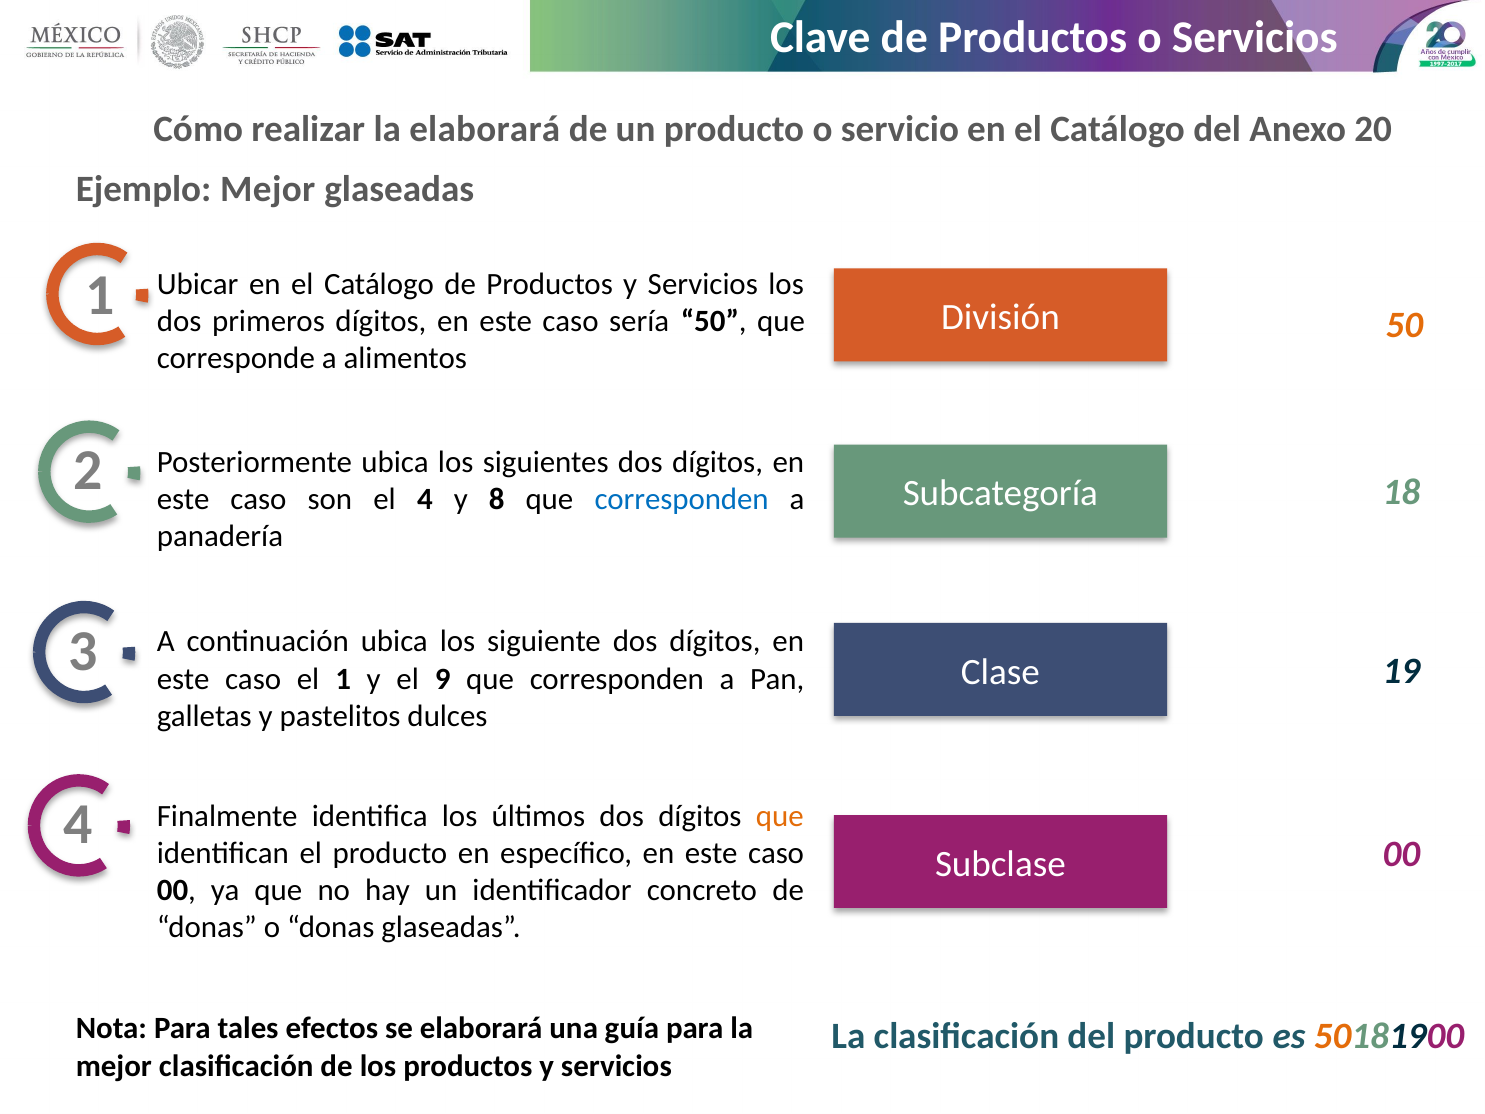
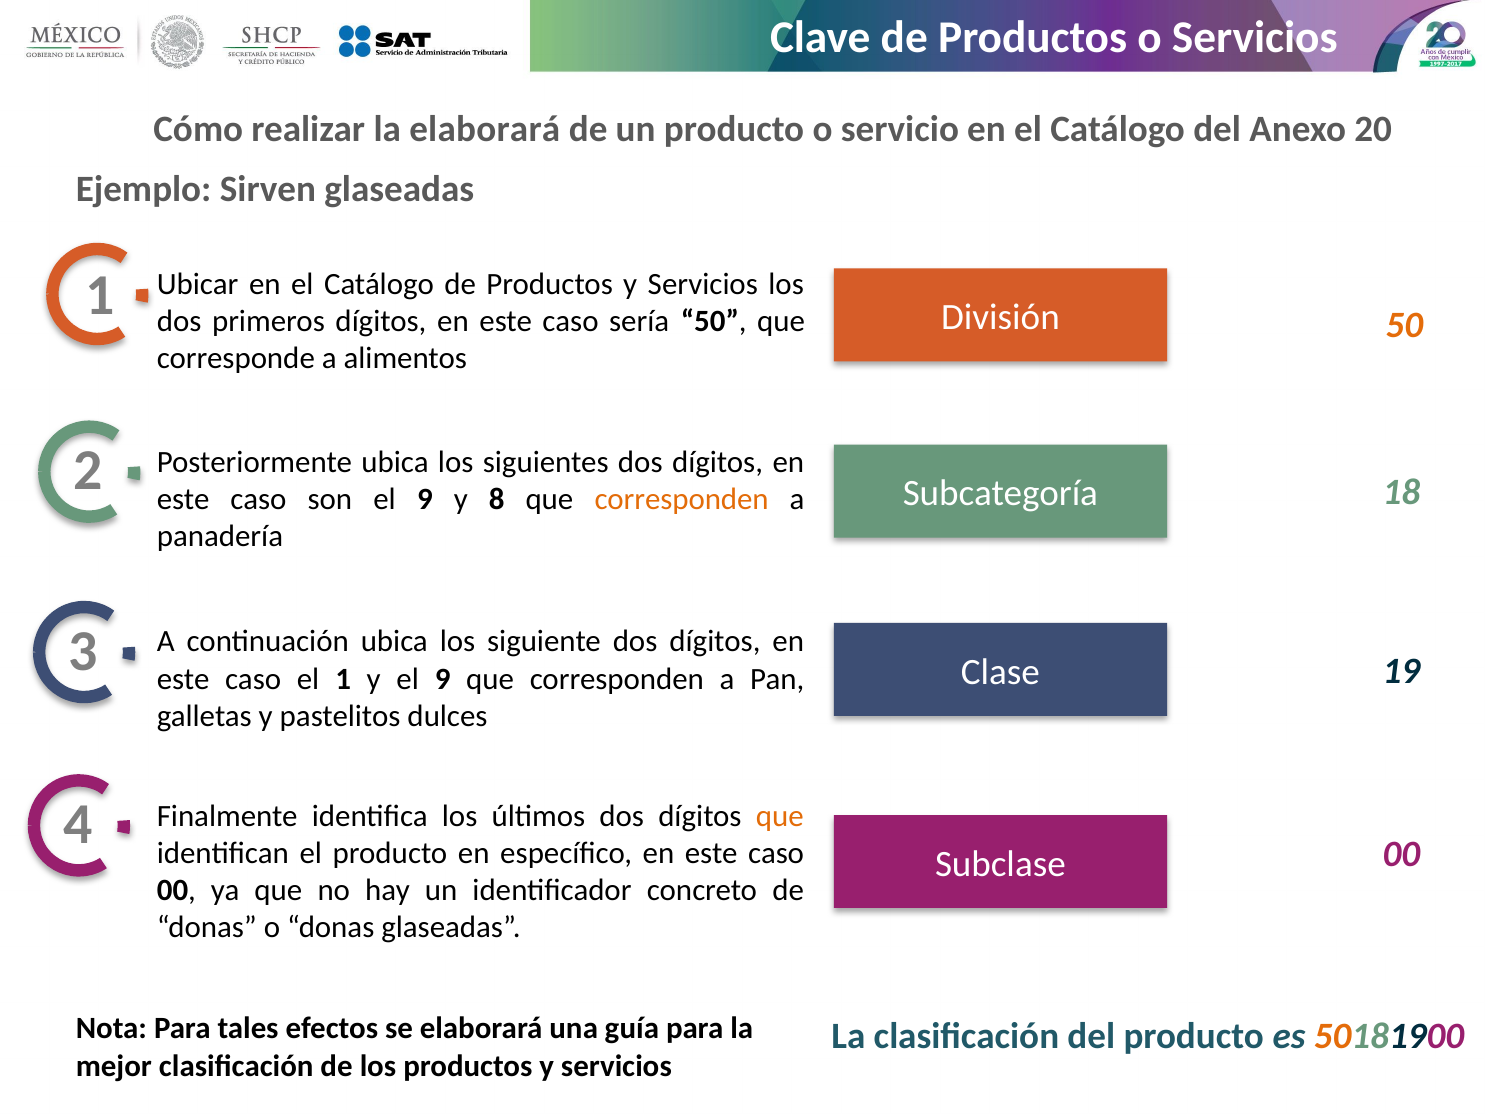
Ejemplo Mejor: Mejor -> Sirven
son el 4: 4 -> 9
corresponden at (682, 499) colour: blue -> orange
